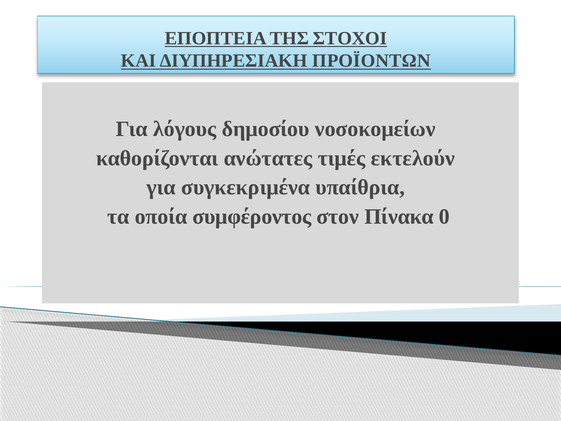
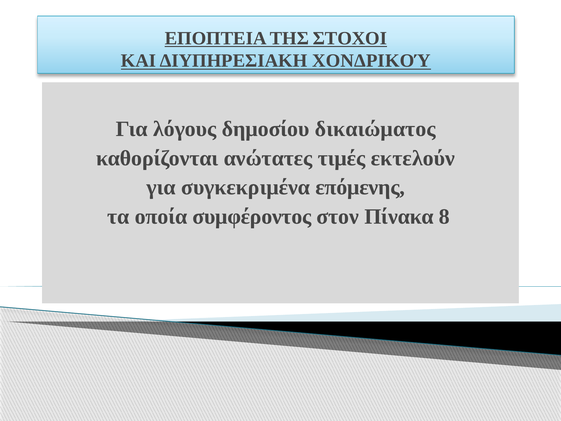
ΠΡΟΪΟΝΤΩΝ: ΠΡΟΪΟΝΤΩΝ -> ΧΟΝΔΡΙΚΟΎ
νοσοκομείων: νοσοκομείων -> δικαιώματος
υπαίθρια: υπαίθρια -> επόμενης
0: 0 -> 8
